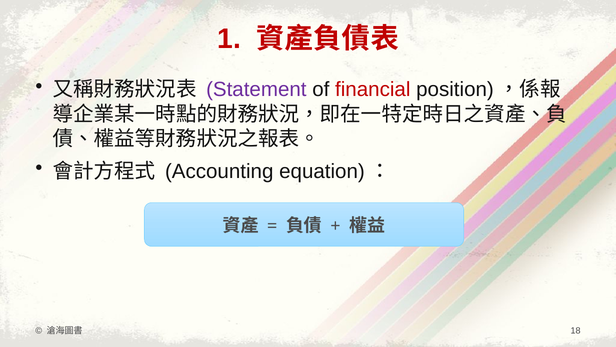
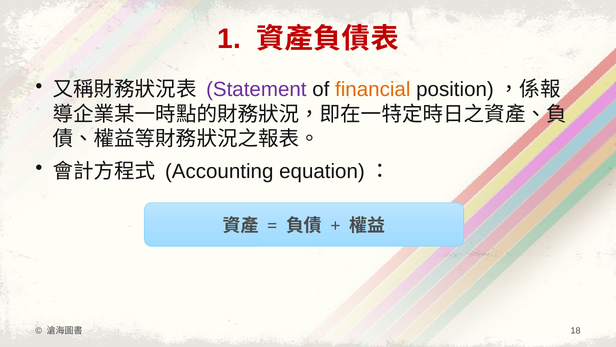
financial colour: red -> orange
